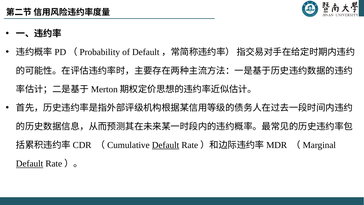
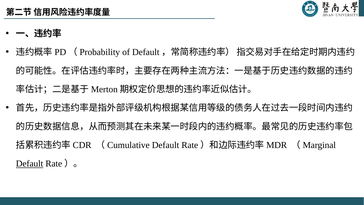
Default at (166, 145) underline: present -> none
